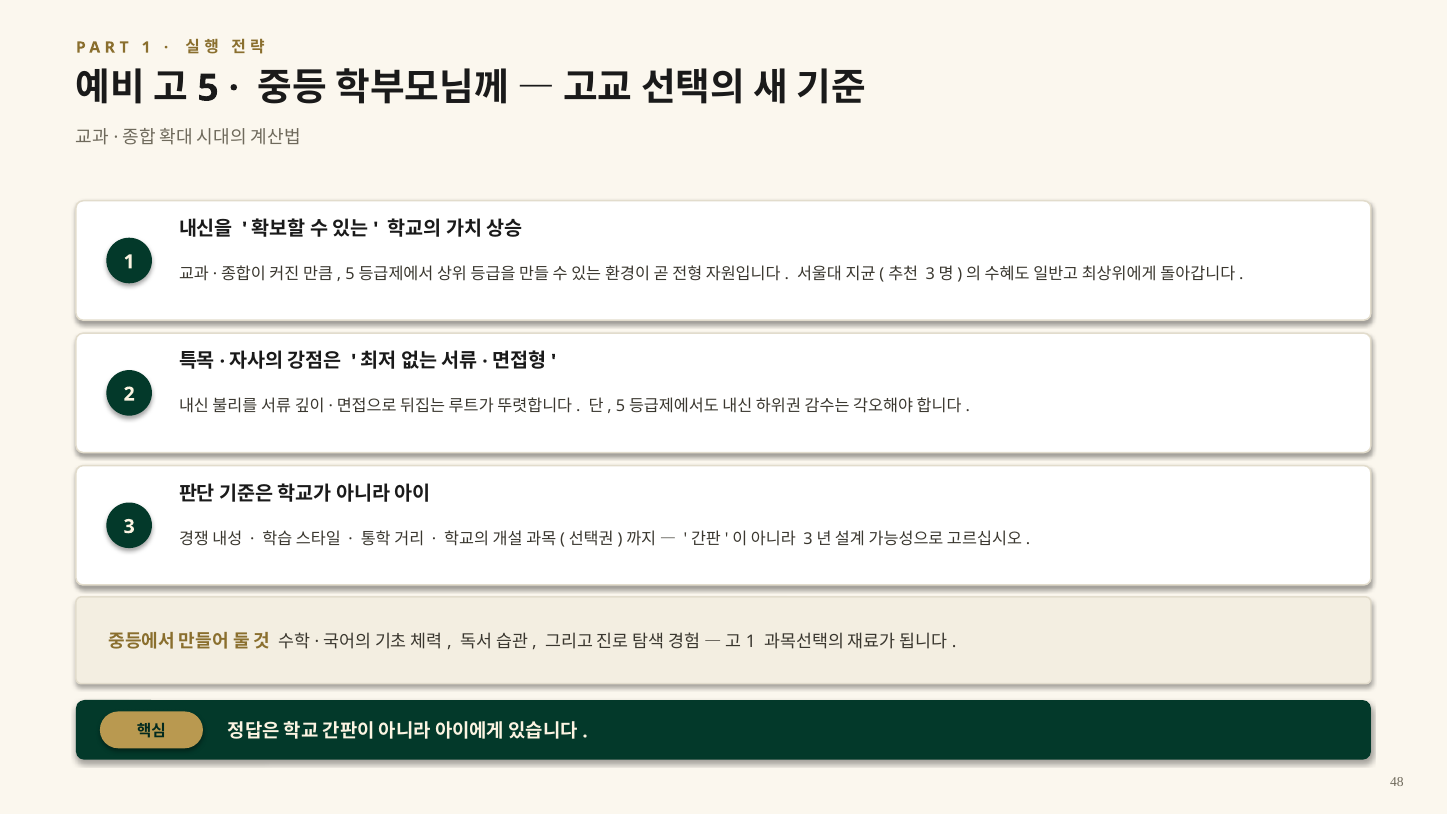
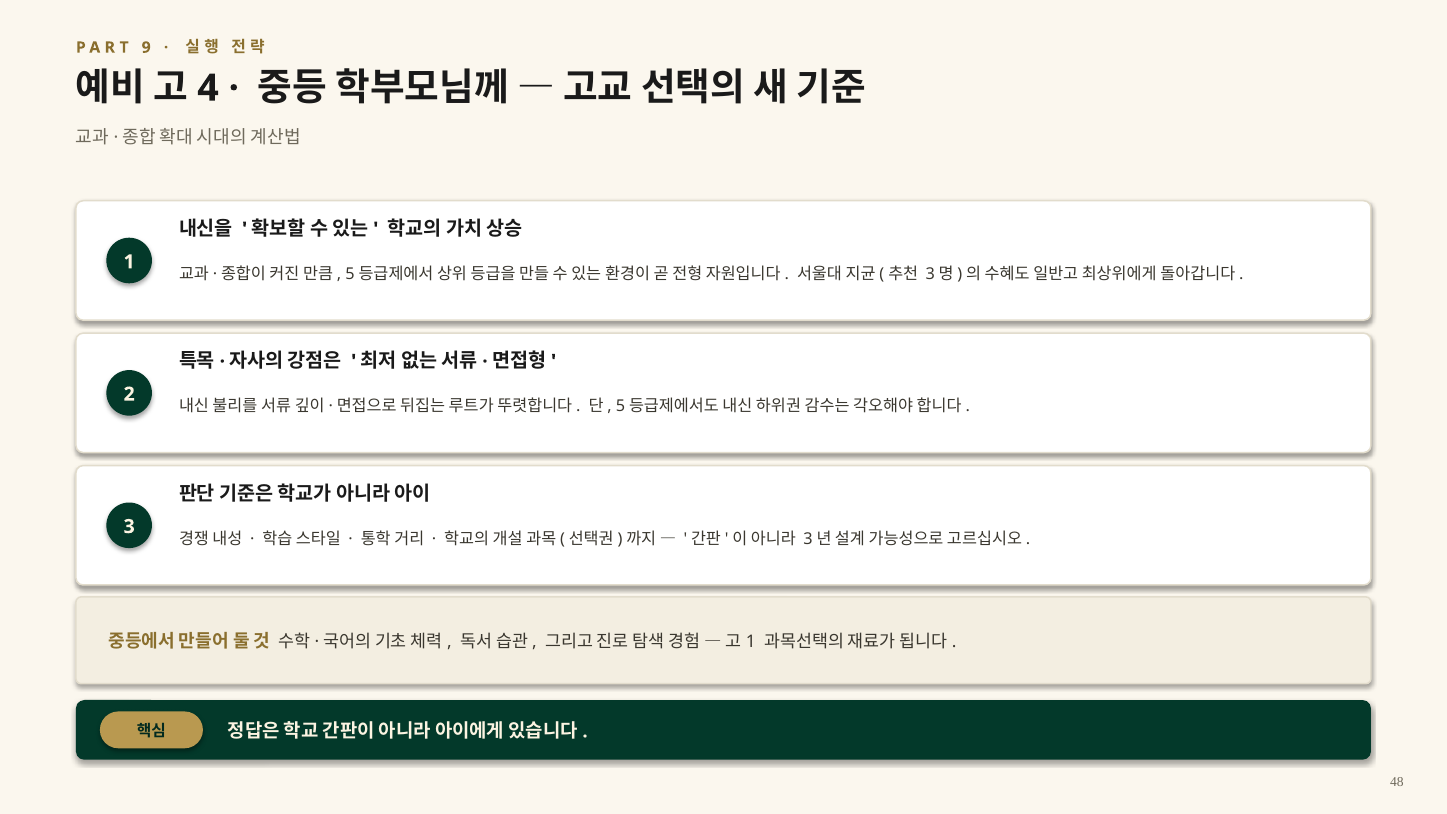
1 at (146, 47): 1 -> 9
5: 5 -> 4
